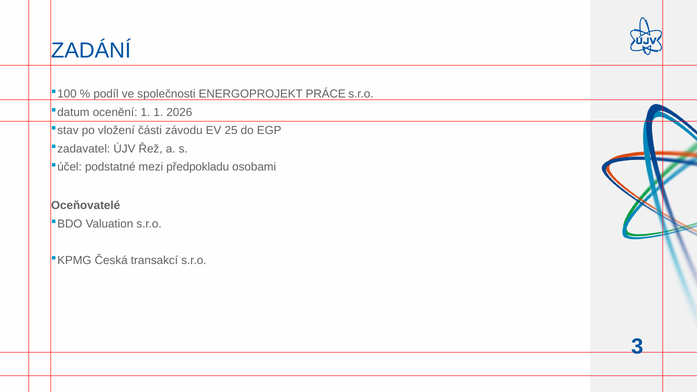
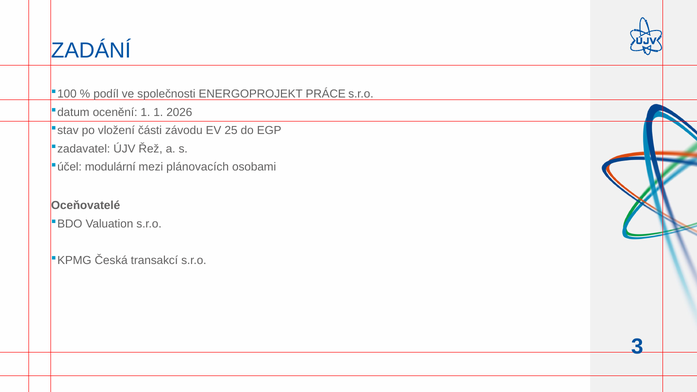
podstatné: podstatné -> modulární
předpokladu: předpokladu -> plánovacích
